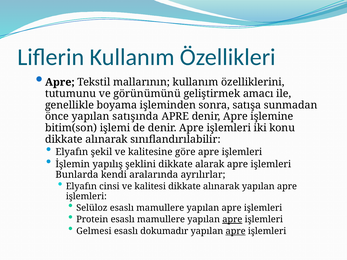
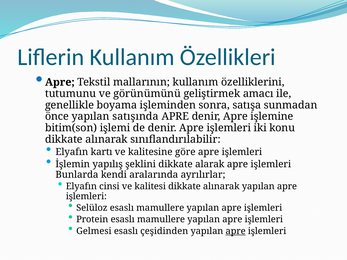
şekil: şekil -> kartı
apre at (232, 220) underline: present -> none
dokumadır: dokumadır -> çeşidinden
